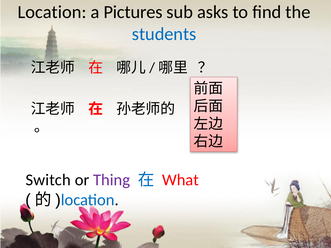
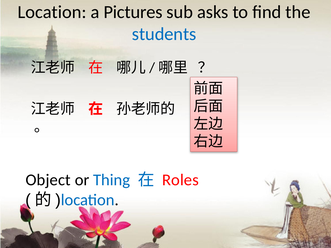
Switch: Switch -> Object
Thing colour: purple -> blue
What: What -> Roles
